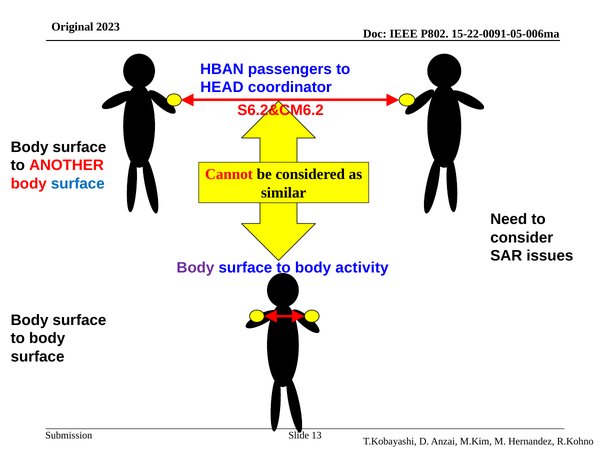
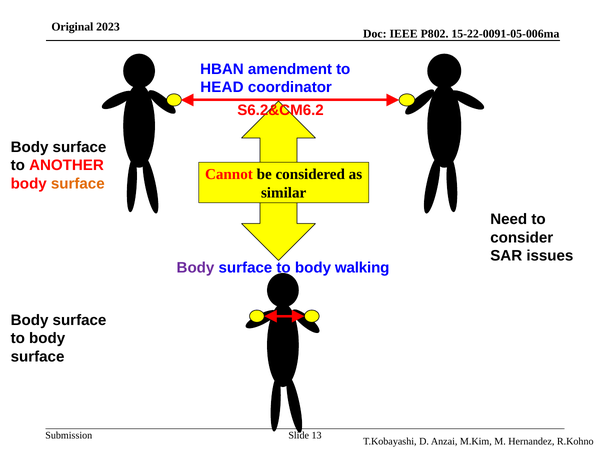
passengers: passengers -> amendment
surface at (78, 183) colour: blue -> orange
activity: activity -> walking
